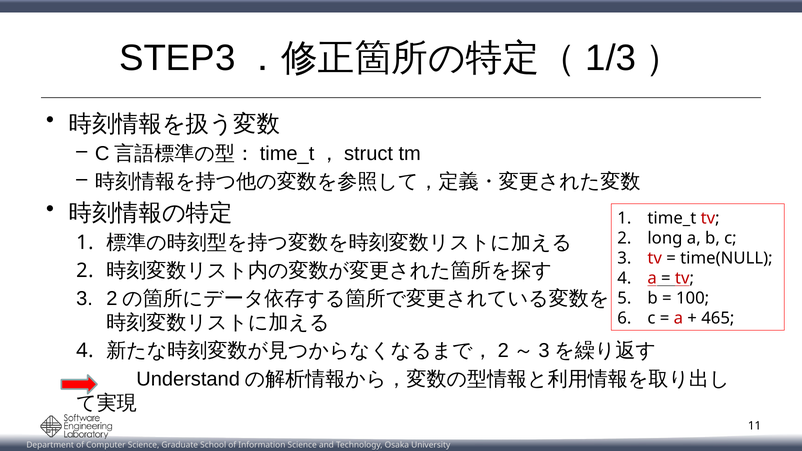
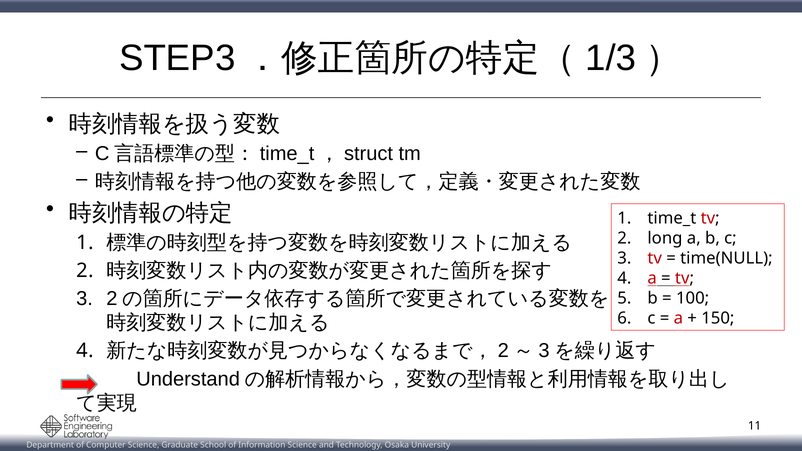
465: 465 -> 150
